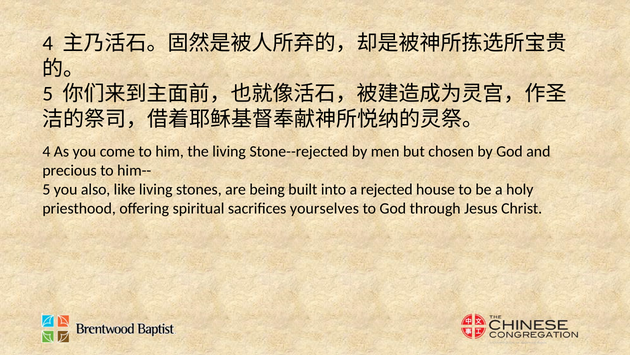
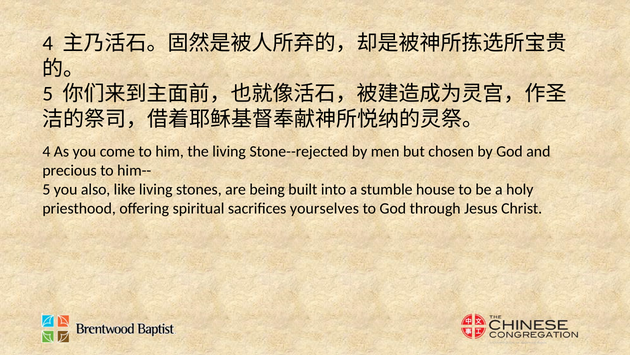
rejected: rejected -> stumble
